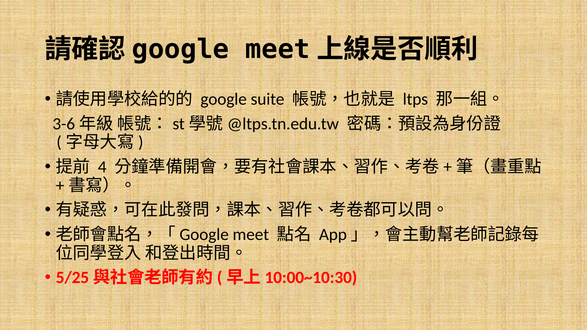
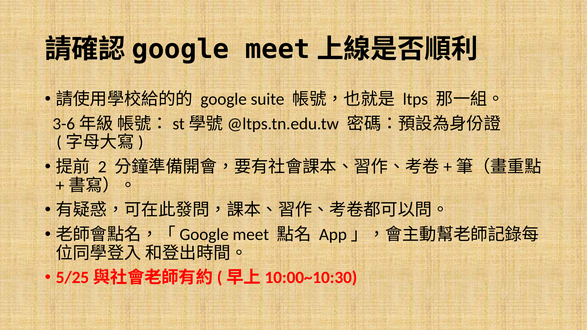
4: 4 -> 2
